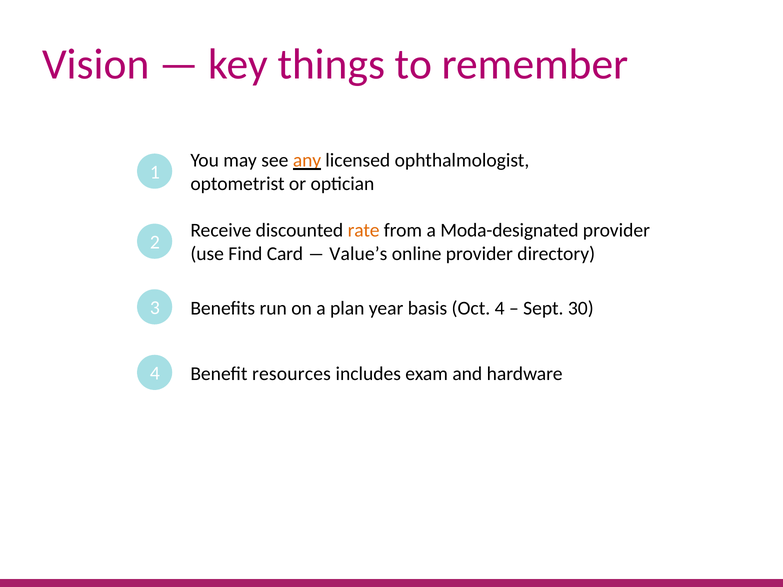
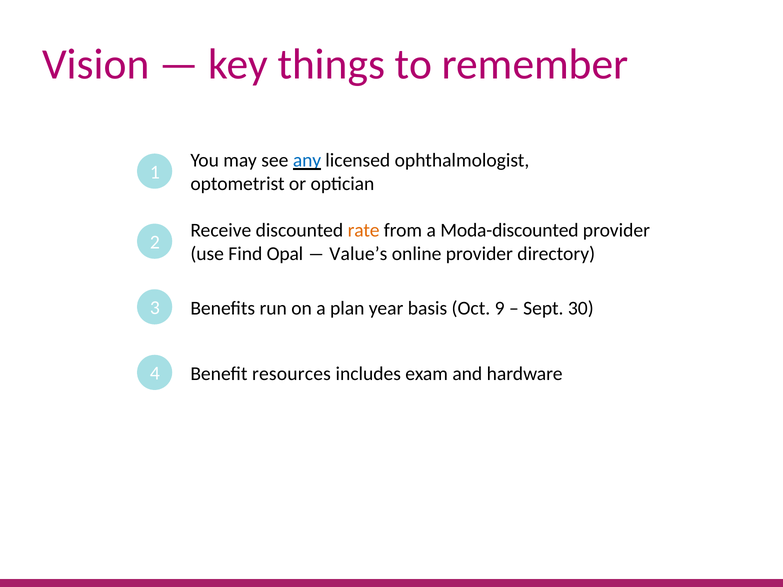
any colour: orange -> blue
Moda-designated: Moda-designated -> Moda-discounted
Card: Card -> Opal
Oct 4: 4 -> 9
